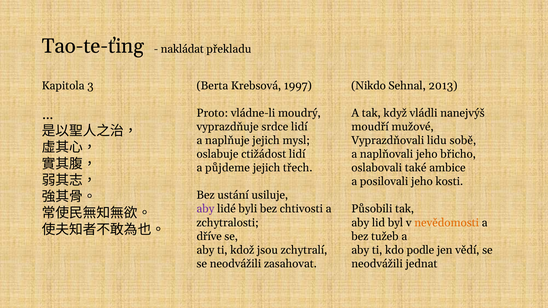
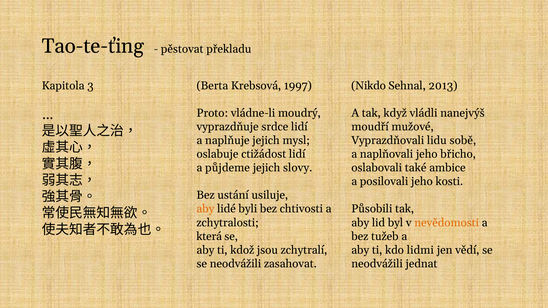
nakládat: nakládat -> pěstovat
třech: třech -> slovy
aby at (205, 209) colour: purple -> orange
dříve: dříve -> která
podle: podle -> lidmi
